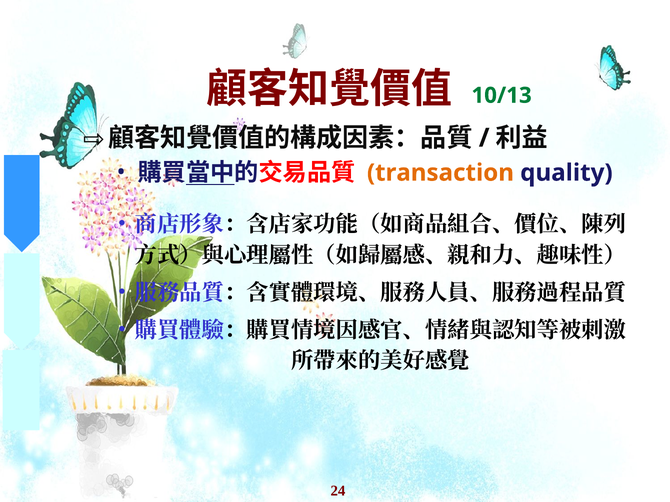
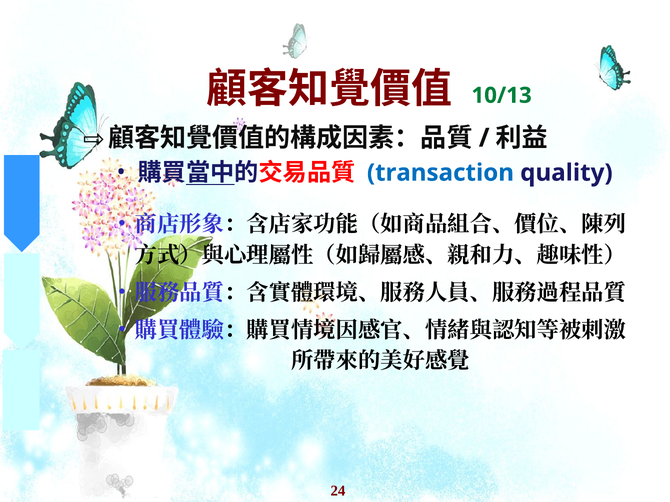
transaction colour: orange -> blue
